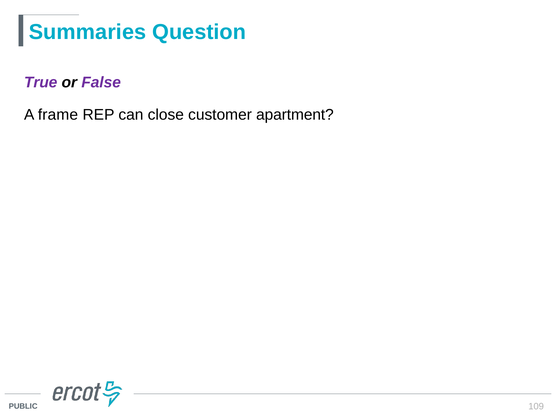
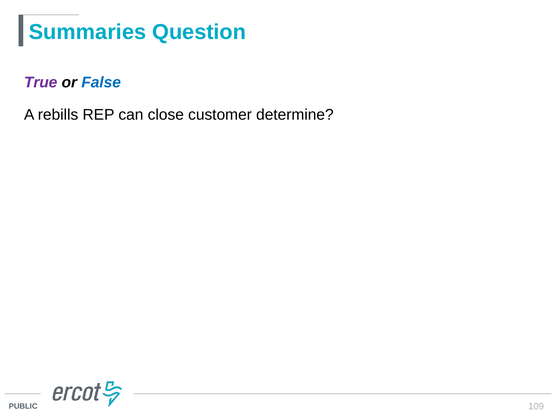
False at (101, 82) colour: purple -> blue
frame: frame -> rebills
apartment: apartment -> determine
